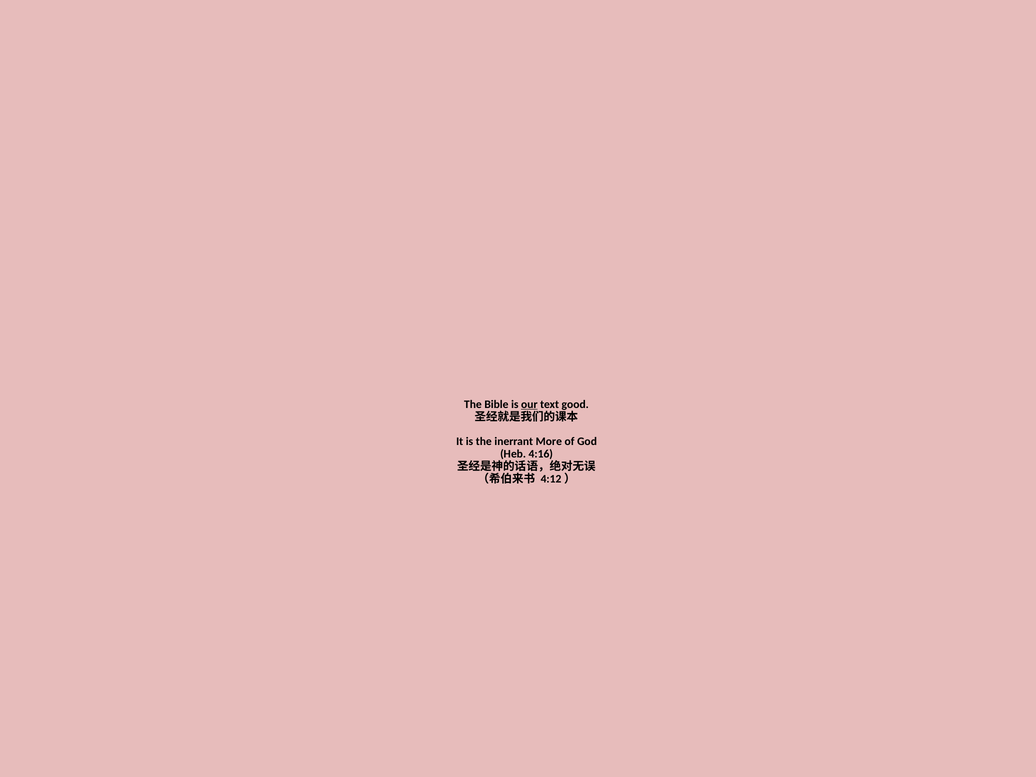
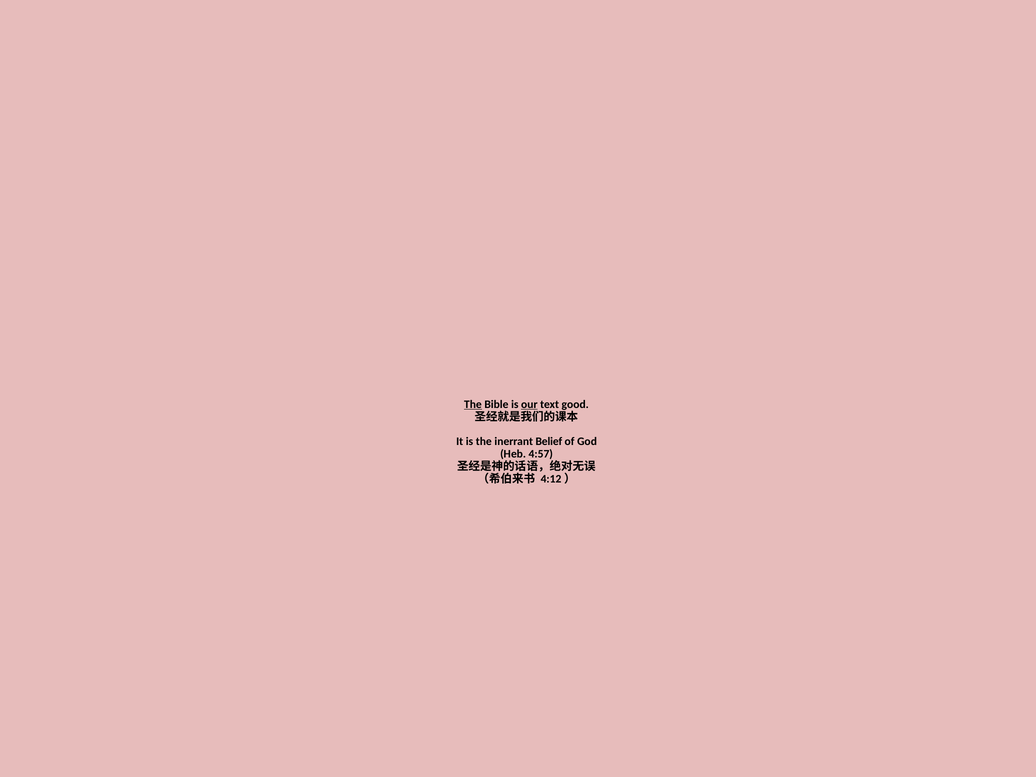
The at (473, 404) underline: none -> present
More: More -> Belief
4:16: 4:16 -> 4:57
